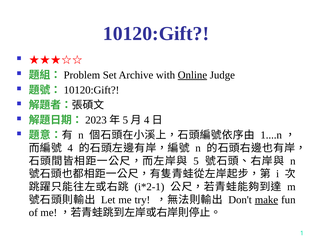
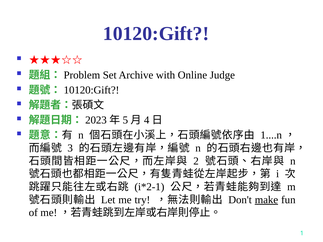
Online underline: present -> none
4: 4 -> 3
5: 5 -> 2
